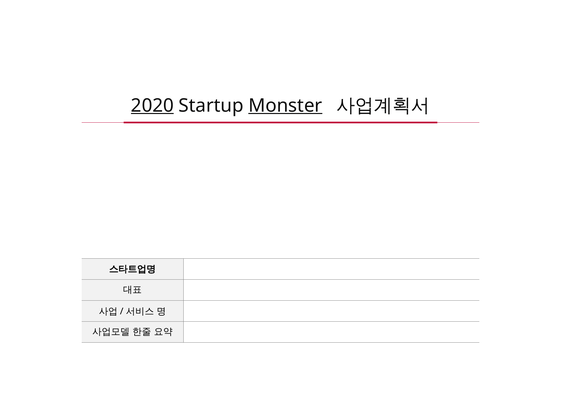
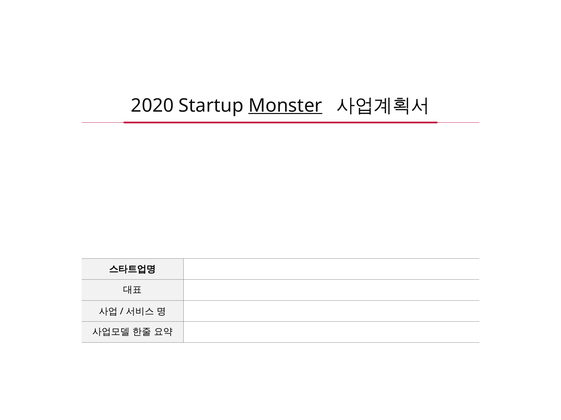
2020 underline: present -> none
